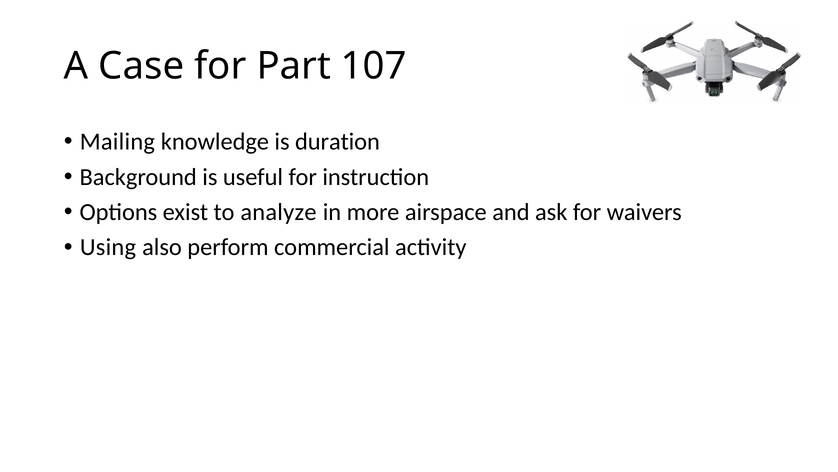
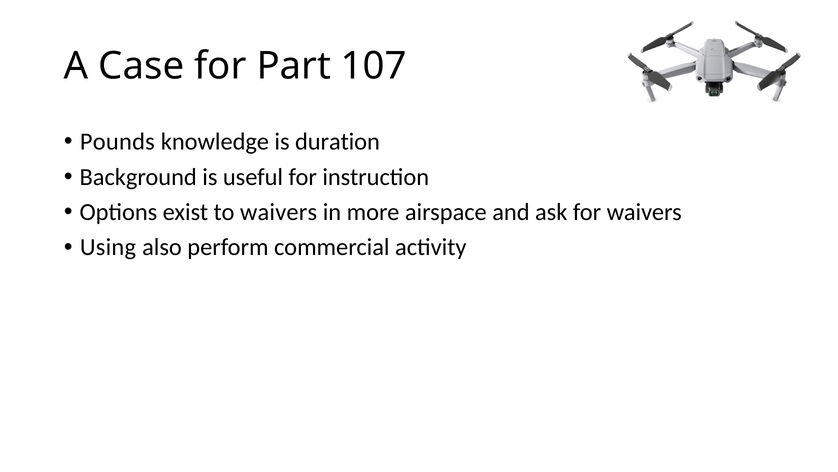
Mailing: Mailing -> Pounds
to analyze: analyze -> waivers
